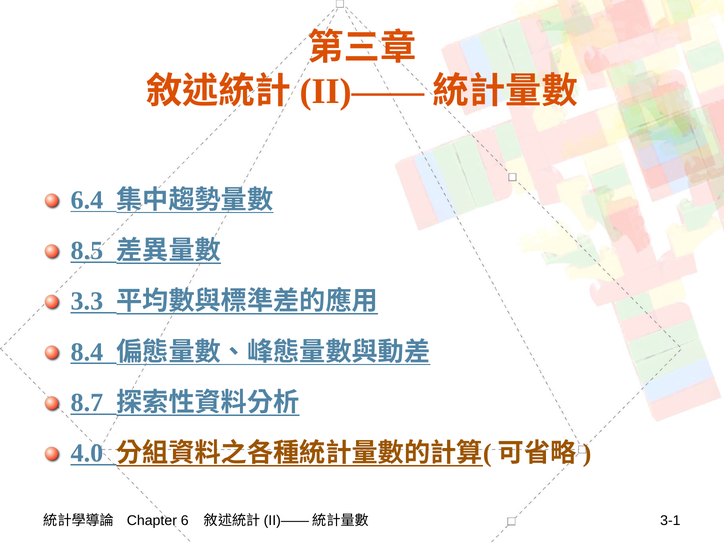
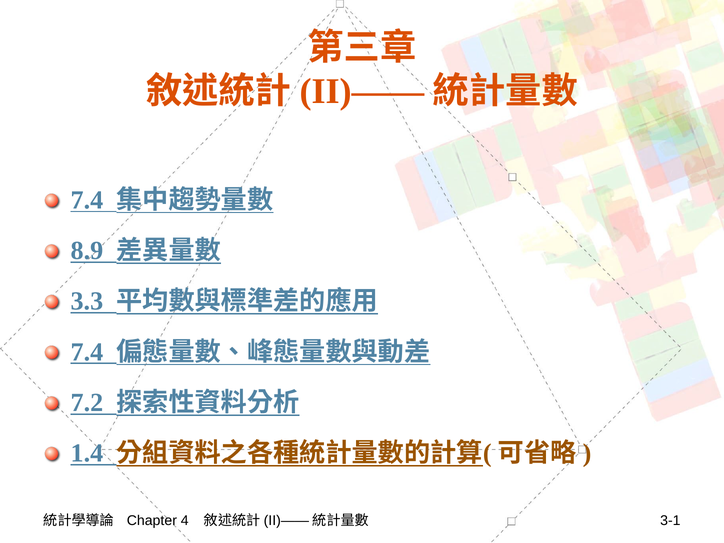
6.4 at (87, 200): 6.4 -> 7.4
8.5: 8.5 -> 8.9
8.4 at (87, 352): 8.4 -> 7.4
8.7: 8.7 -> 7.2
4.0: 4.0 -> 1.4
6: 6 -> 4
